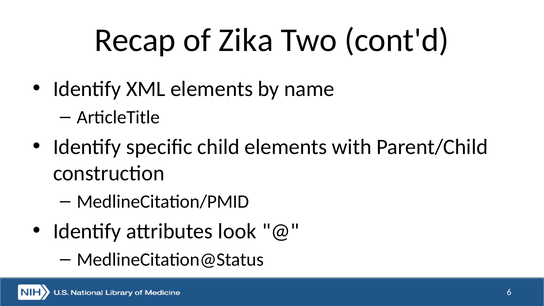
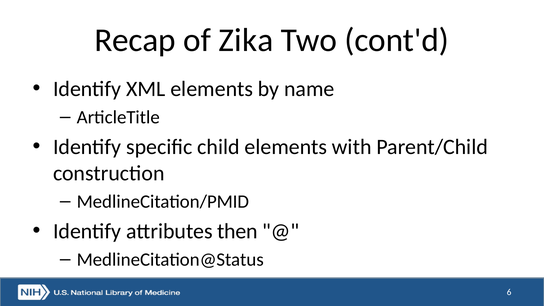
look: look -> then
